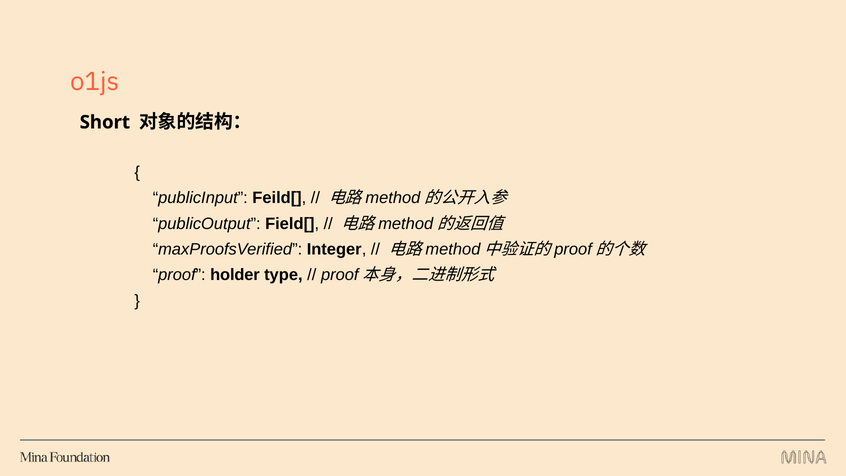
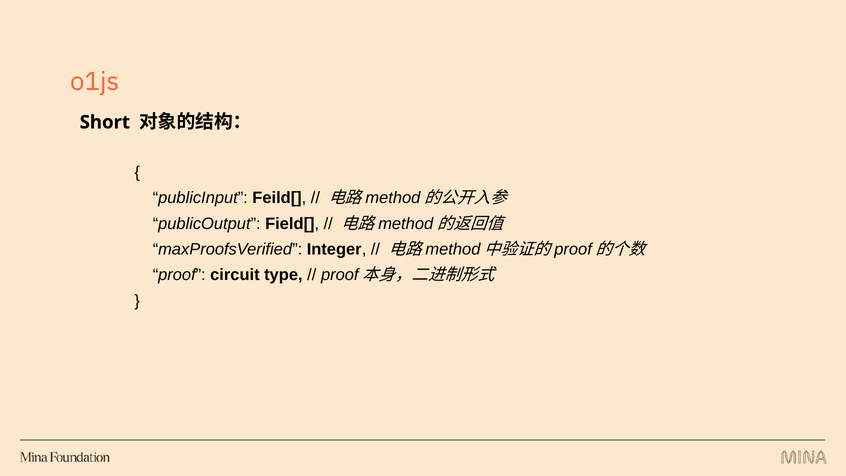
holder: holder -> circuit
